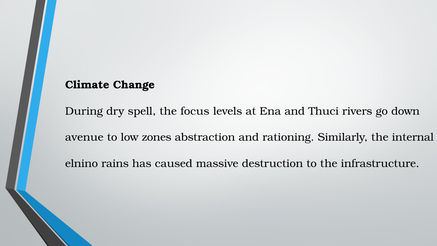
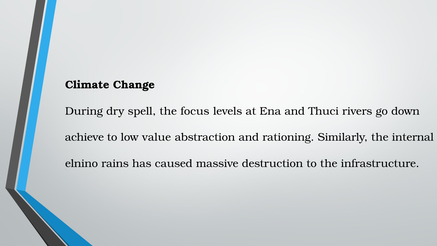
avenue: avenue -> achieve
zones: zones -> value
